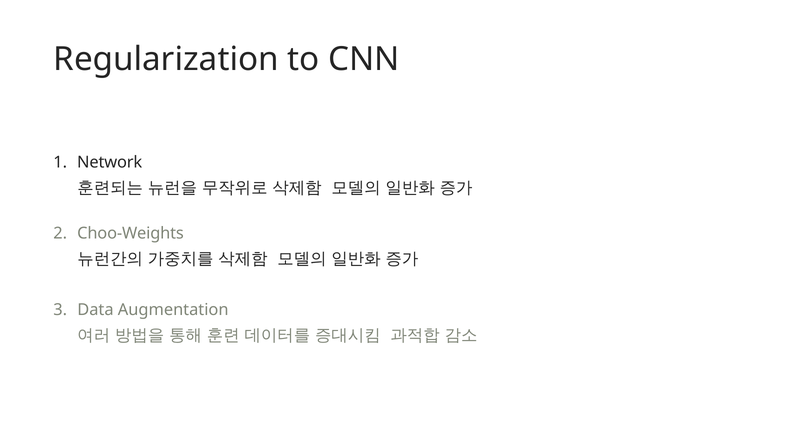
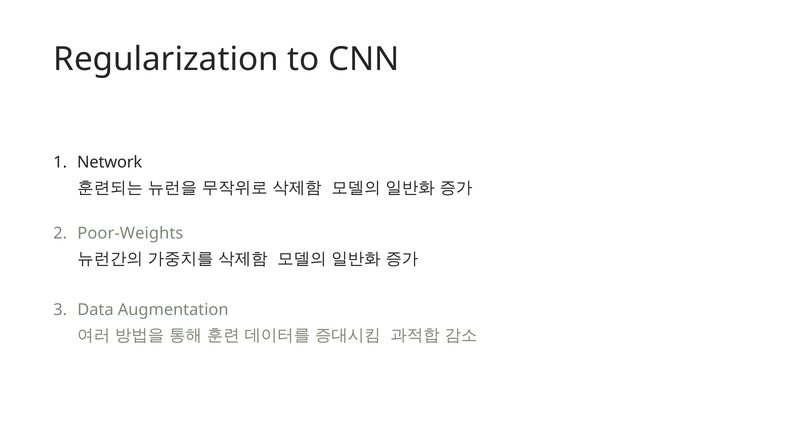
Choo-Weights: Choo-Weights -> Poor-Weights
